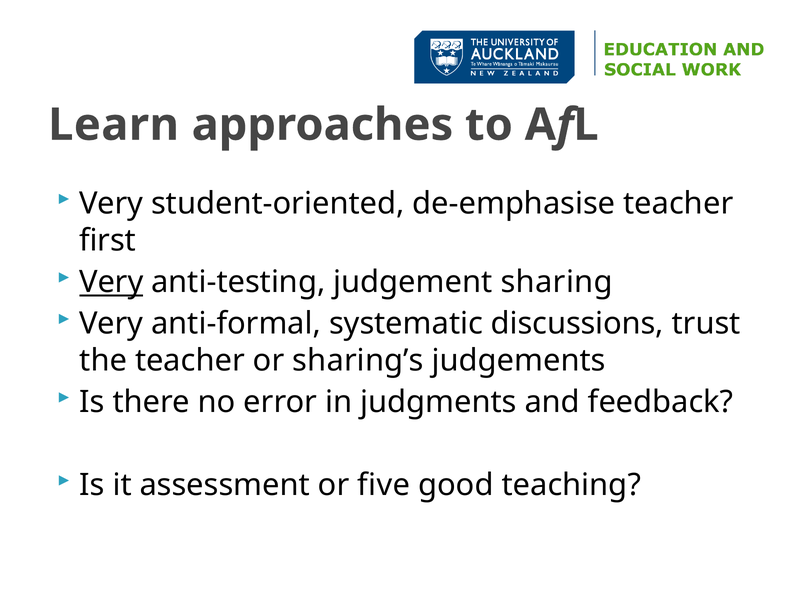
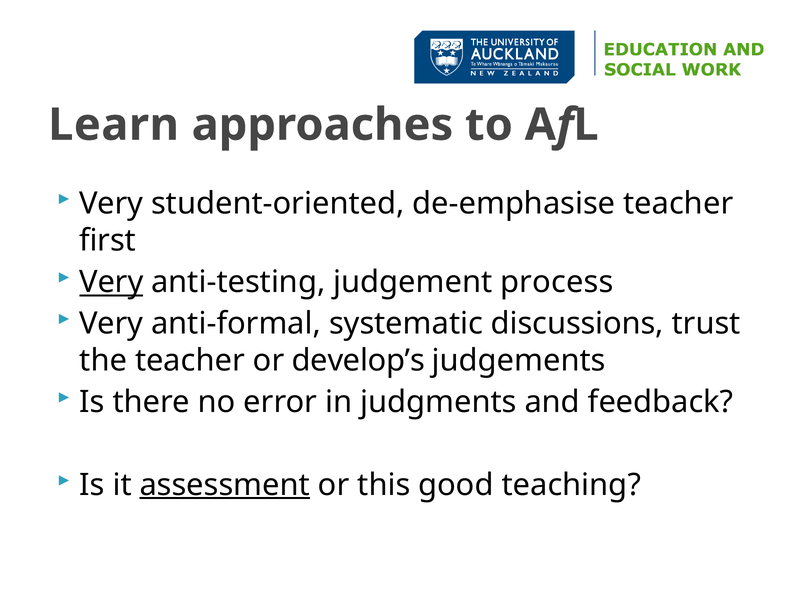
sharing: sharing -> process
sharing’s: sharing’s -> develop’s
assessment underline: none -> present
five: five -> this
